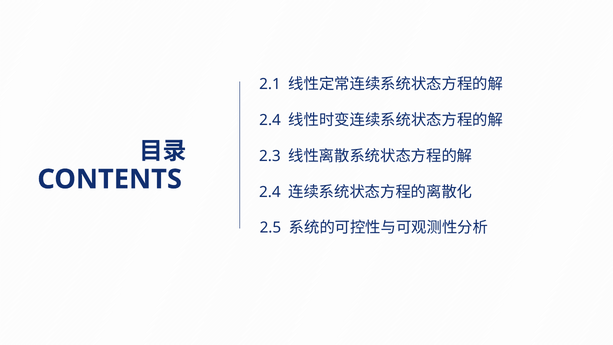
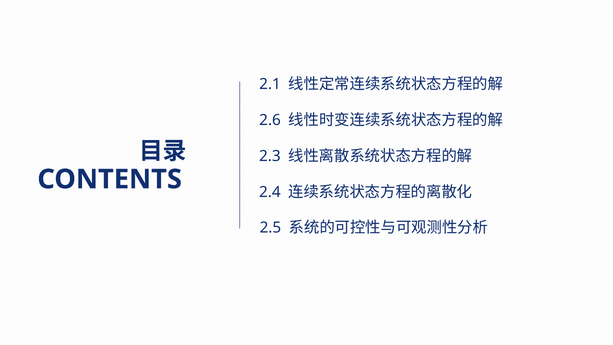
2.4 at (270, 120): 2.4 -> 2.6
